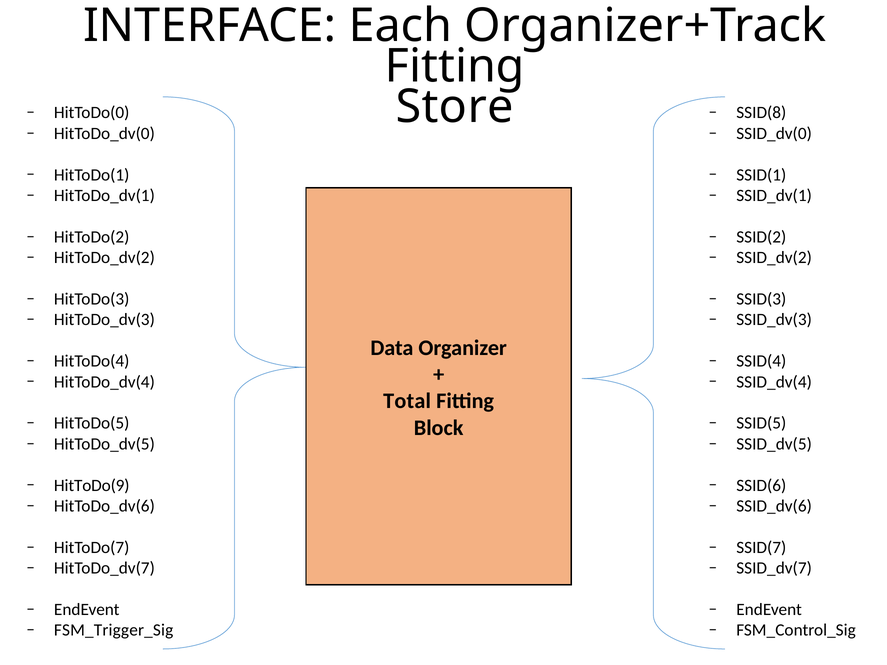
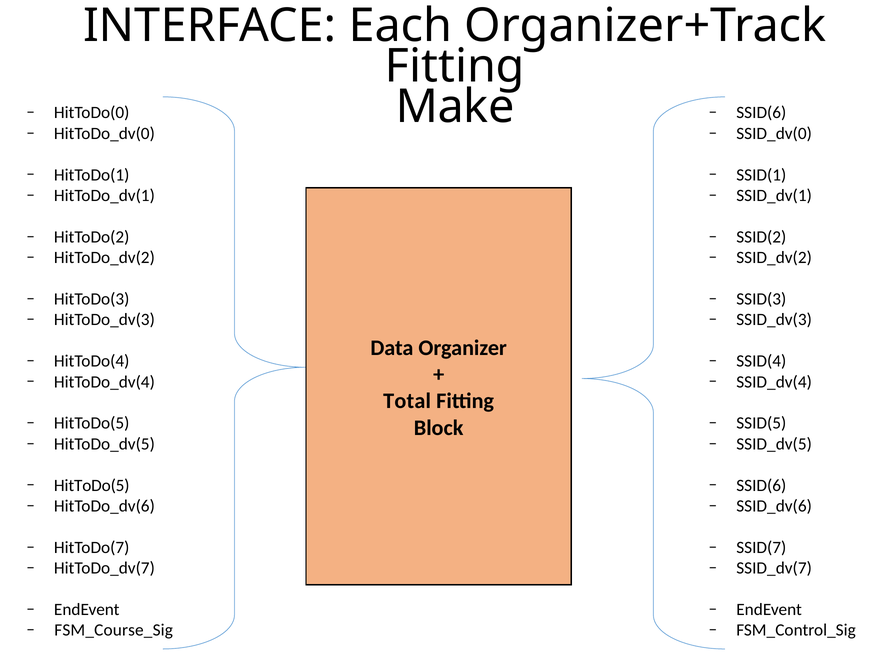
Store: Store -> Make
SSID(8 at (761, 113): SSID(8 -> SSID(6
HitToDo(9 at (92, 486): HitToDo(9 -> HitToDo(5
FSM_Trigger_Sig: FSM_Trigger_Sig -> FSM_Course_Sig
